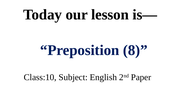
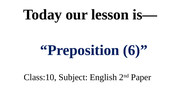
8: 8 -> 6
